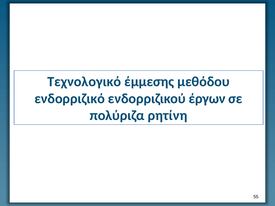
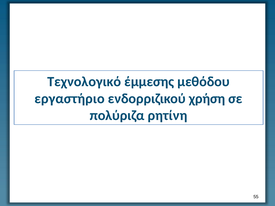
ενδορριζικό: ενδορριζικό -> εργαστήριο
έργων: έργων -> χρήση
